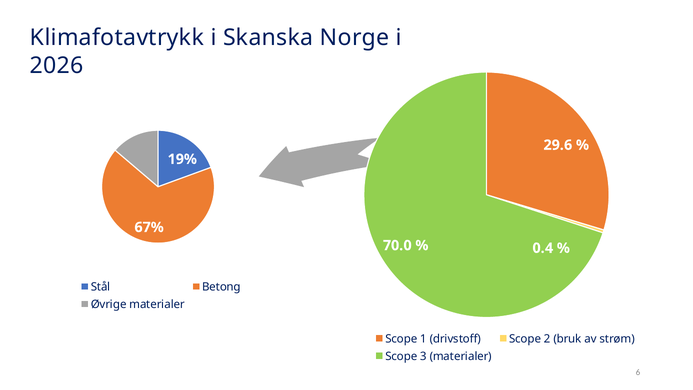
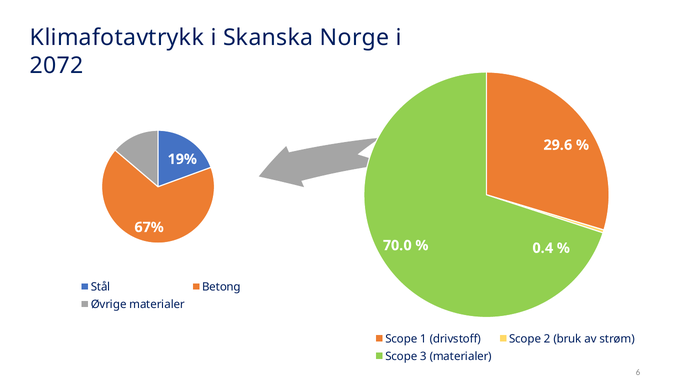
2026: 2026 -> 2072
